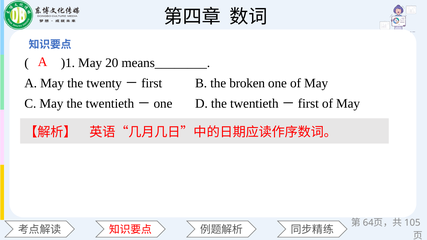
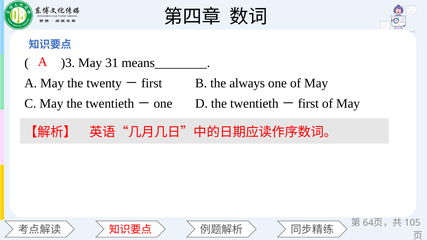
)1: )1 -> )3
20: 20 -> 31
broken: broken -> always
